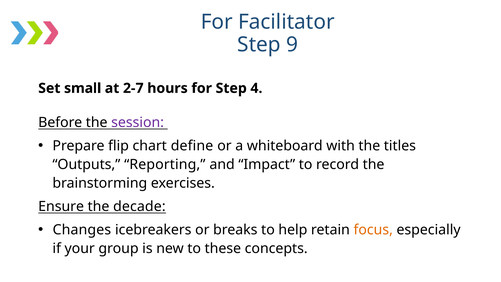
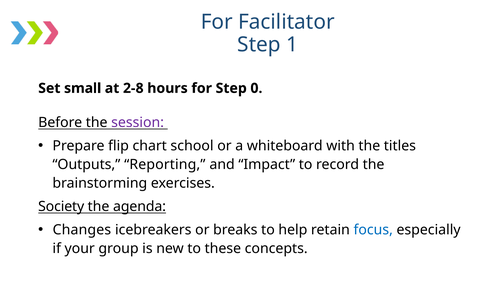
9: 9 -> 1
2-7: 2-7 -> 2-8
4: 4 -> 0
define: define -> school
Ensure: Ensure -> Society
decade: decade -> agenda
focus colour: orange -> blue
